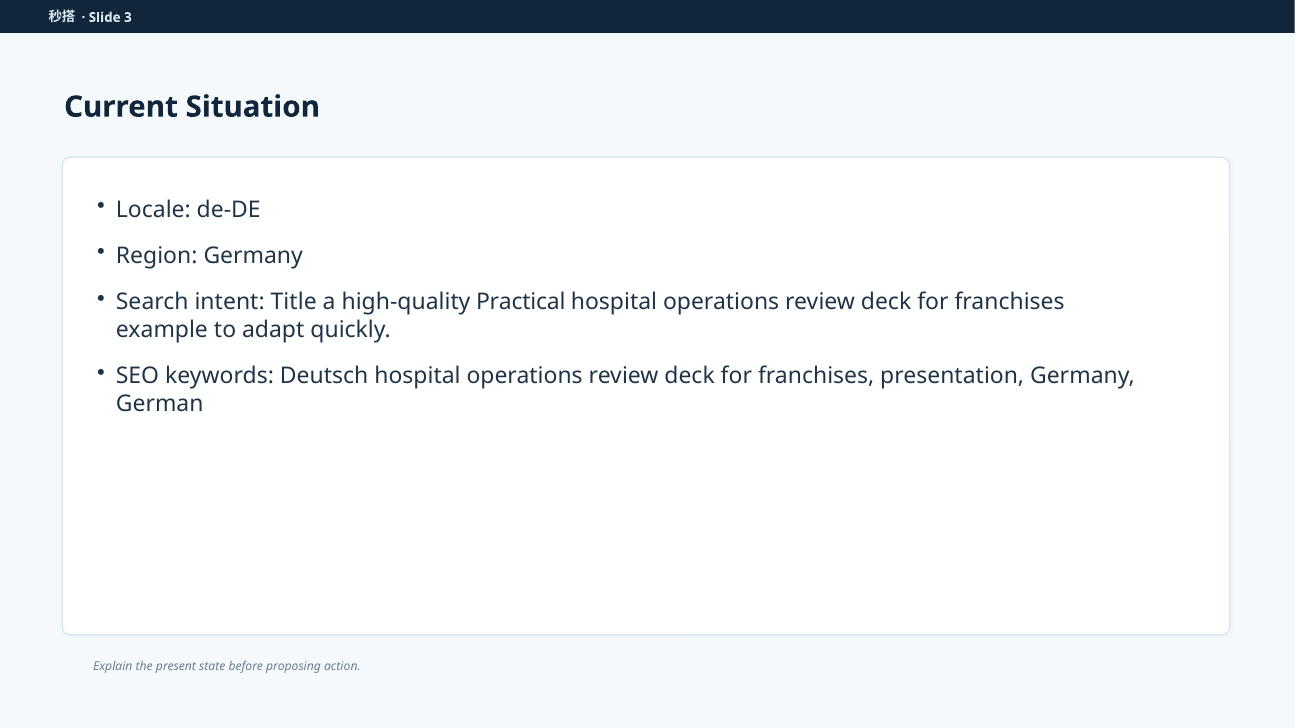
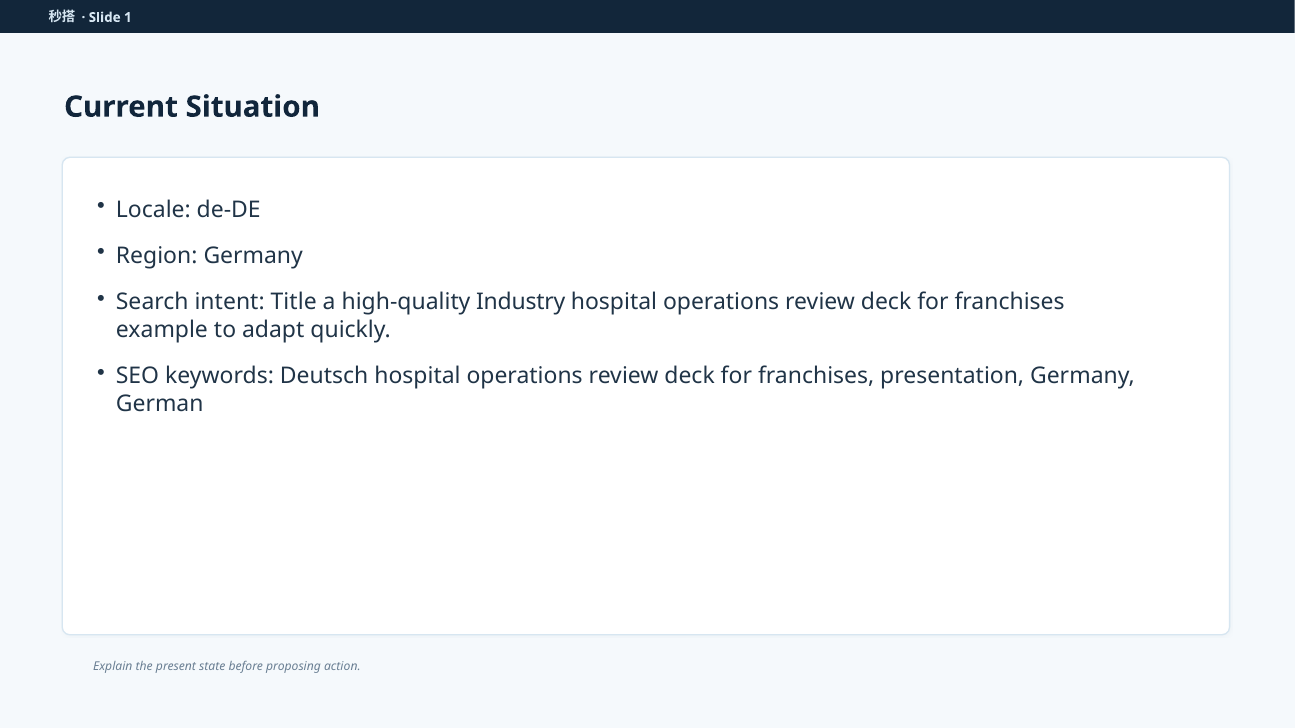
3: 3 -> 1
Practical: Practical -> Industry
